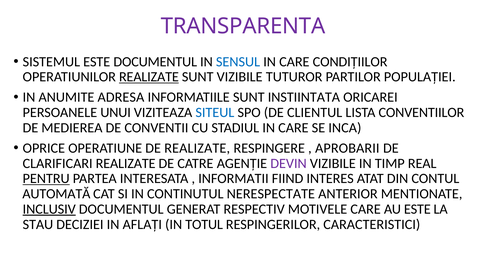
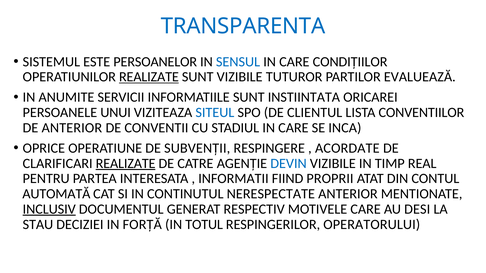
TRANSPARENTA colour: purple -> blue
ESTE DOCUMENTUL: DOCUMENTUL -> PERSOANELOR
POPULAȚIEI: POPULAȚIEI -> EVALUEAZĂ
ADRESA: ADRESA -> SERVICII
DE MEDIEREA: MEDIEREA -> ANTERIOR
DE REALIZATE: REALIZATE -> SUBVENȚII
APROBARII: APROBARII -> ACORDATE
REALIZATE at (126, 164) underline: none -> present
DEVIN colour: purple -> blue
PENTRU underline: present -> none
INTERES: INTERES -> PROPRII
AU ESTE: ESTE -> DESI
AFLAȚI: AFLAȚI -> FORȚĂ
CARACTERISTICI: CARACTERISTICI -> OPERATORULUI
